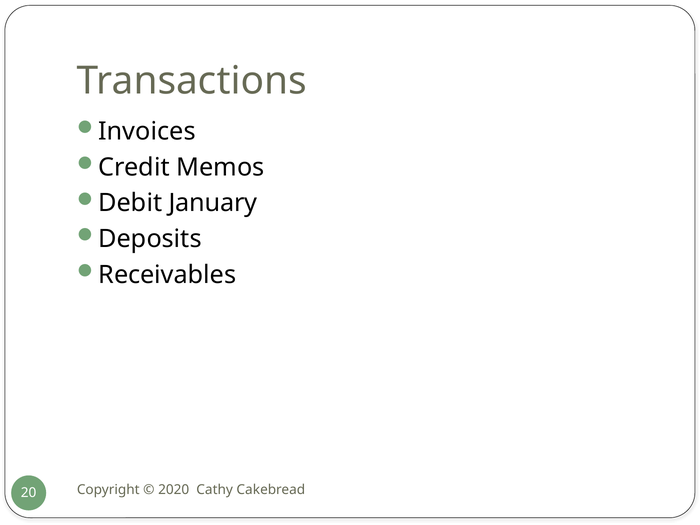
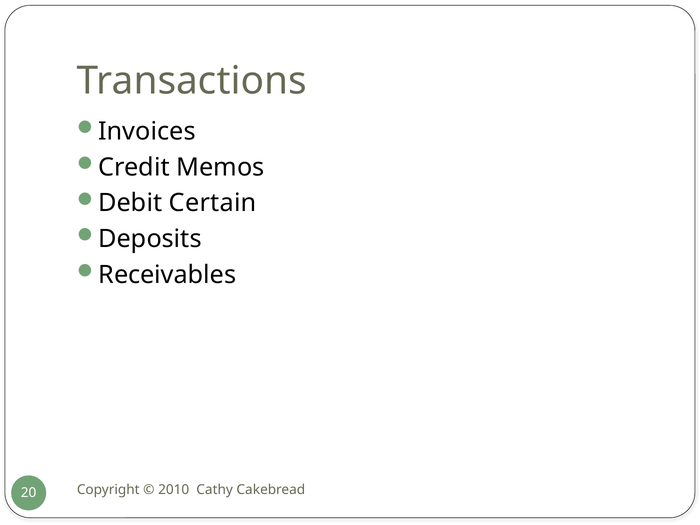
January: January -> Certain
2020: 2020 -> 2010
